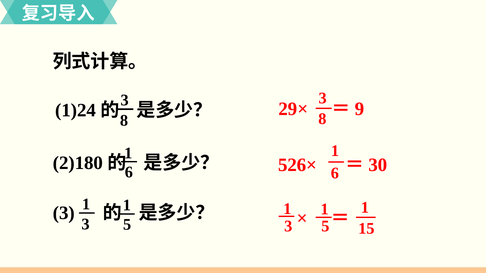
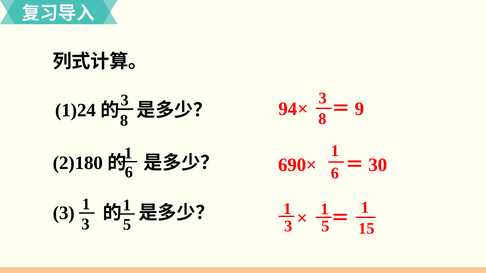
29×: 29× -> 94×
526×: 526× -> 690×
